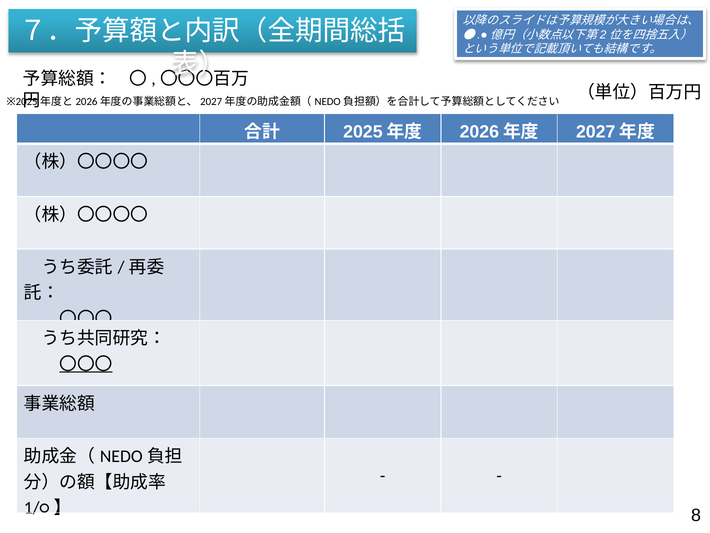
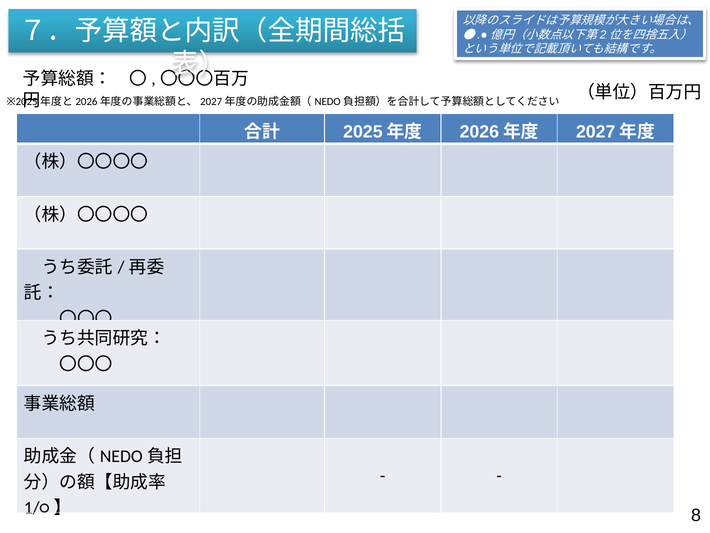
〇〇〇 at (86, 364) underline: present -> none
